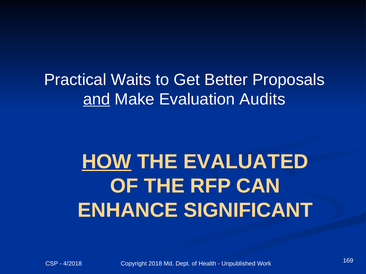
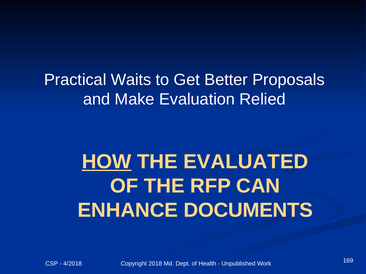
and underline: present -> none
Audits: Audits -> Relied
SIGNIFICANT: SIGNIFICANT -> DOCUMENTS
